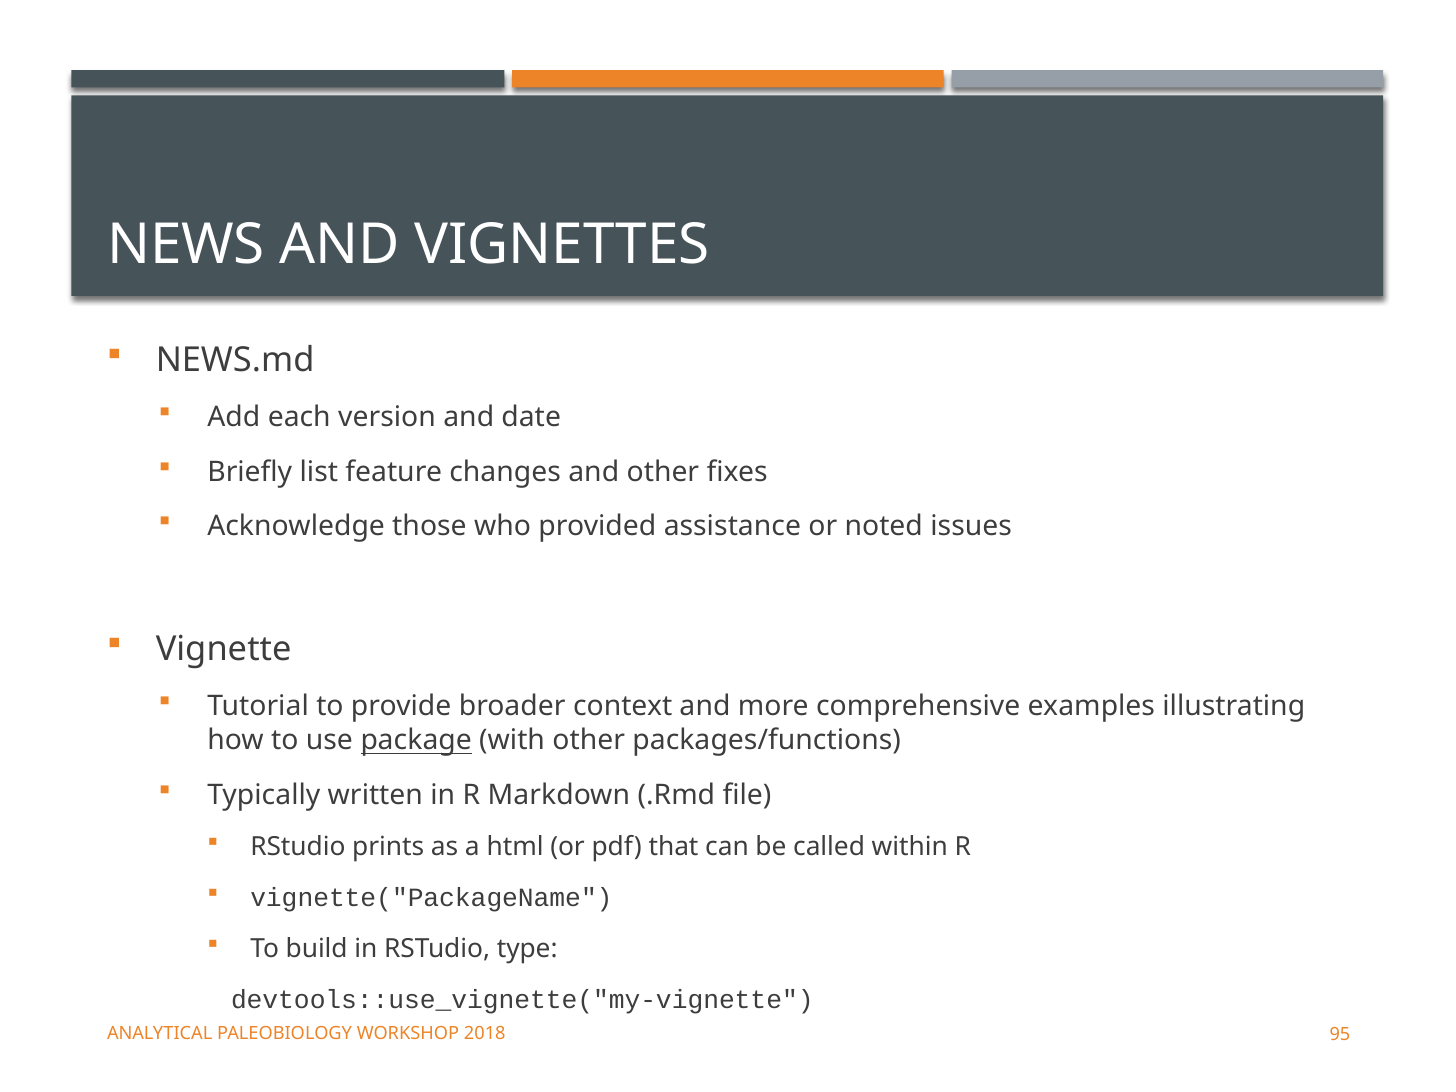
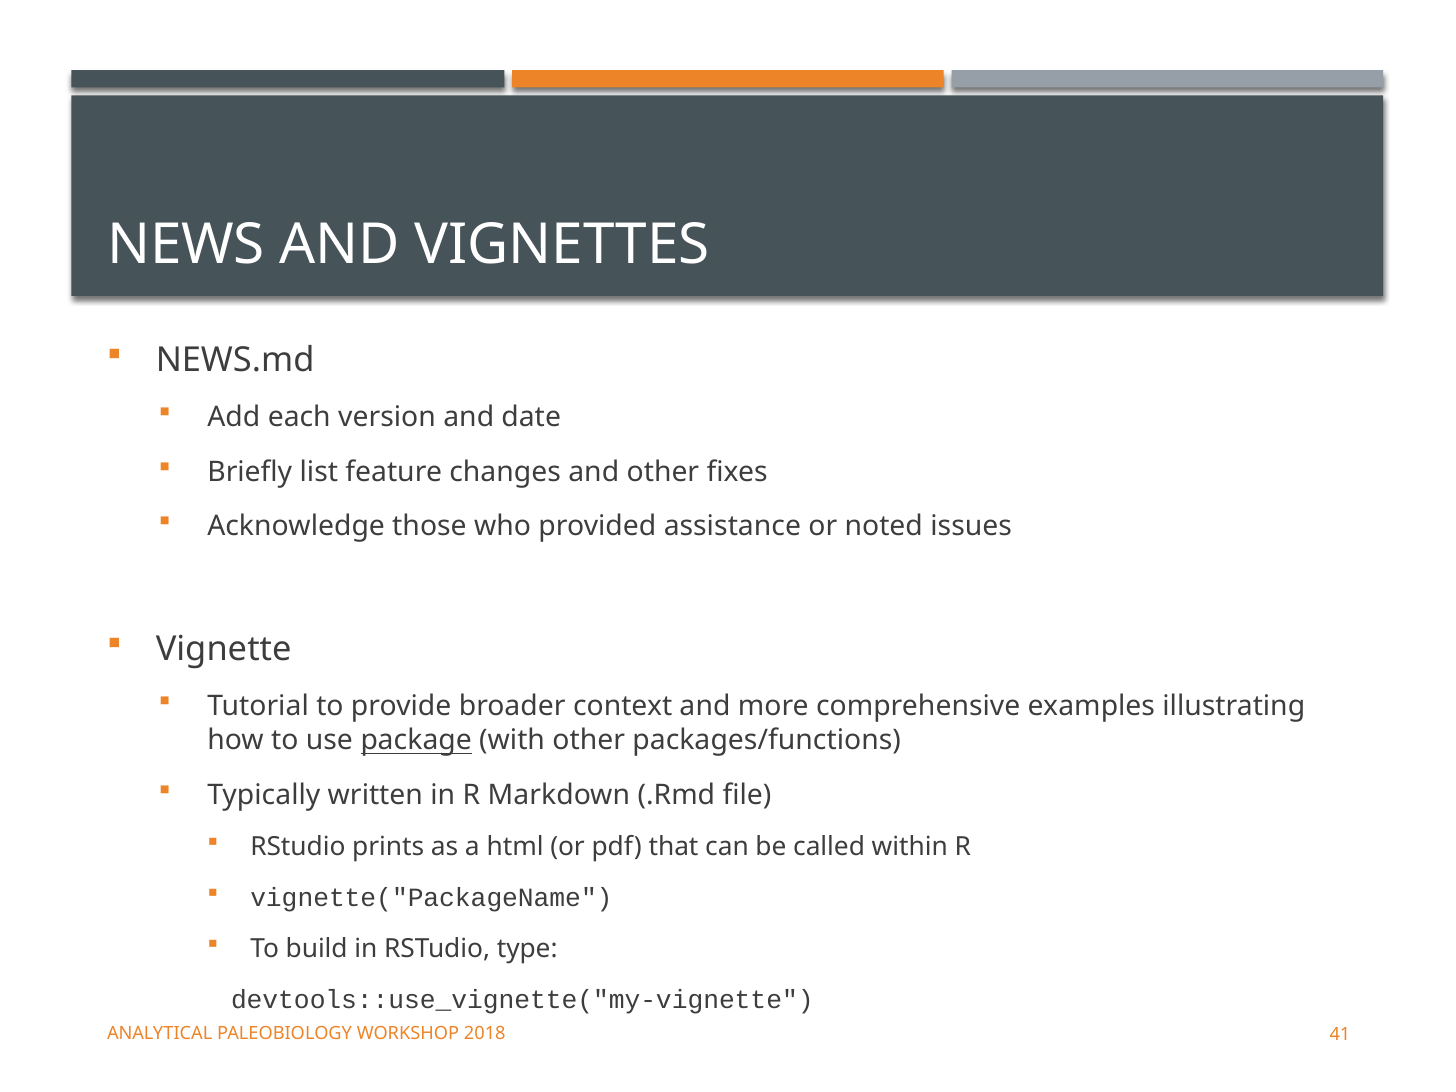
95: 95 -> 41
